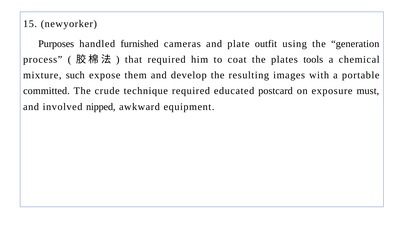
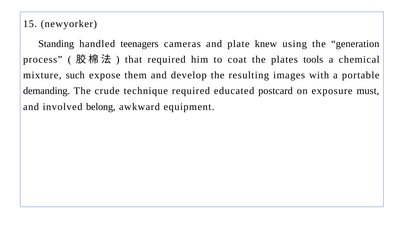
Purposes: Purposes -> Standing
furnished: furnished -> teenagers
outfit: outfit -> knew
committed: committed -> demanding
nipped: nipped -> belong
